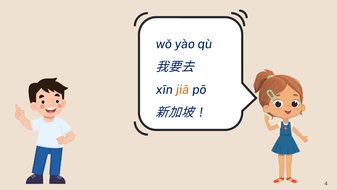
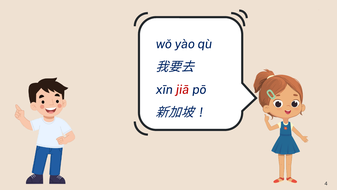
jiā colour: orange -> red
